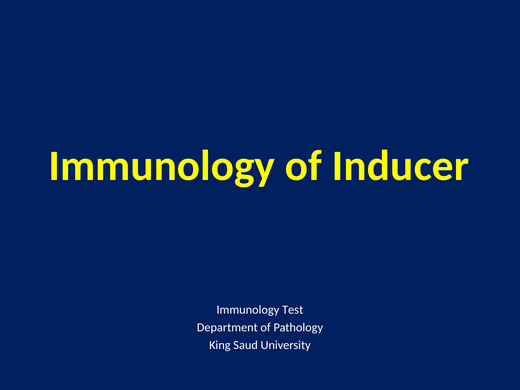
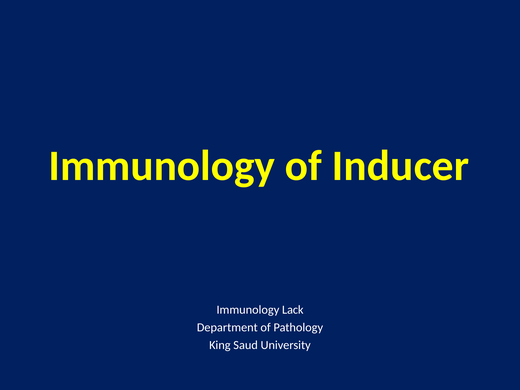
Test: Test -> Lack
